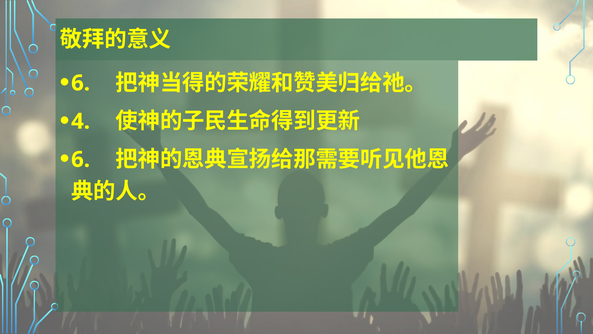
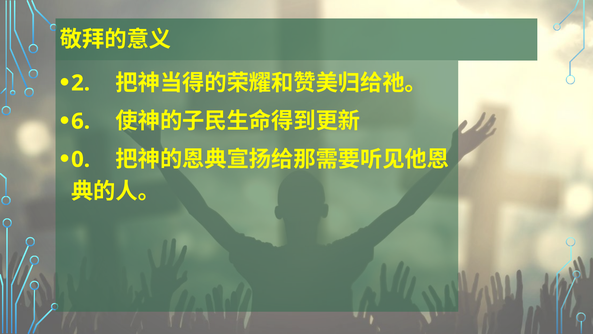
6 at (81, 83): 6 -> 2
4: 4 -> 6
6 at (81, 159): 6 -> 0
